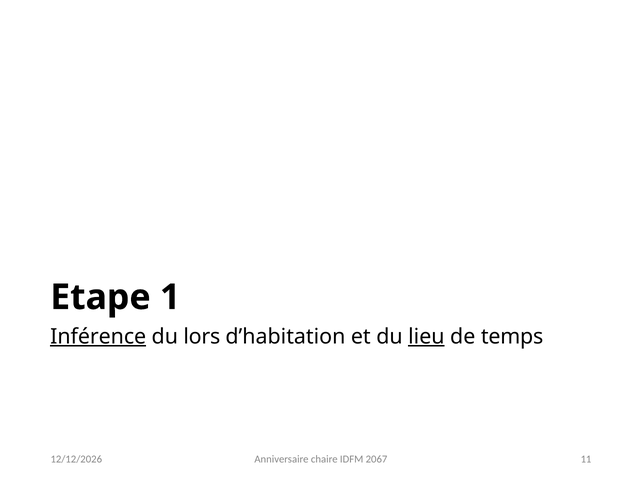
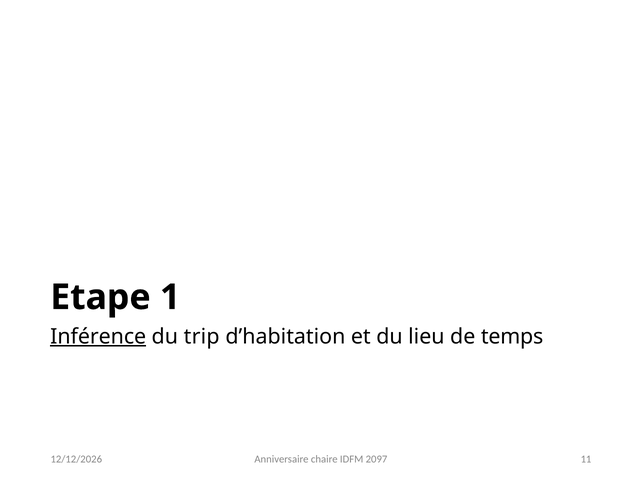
lors: lors -> trip
lieu underline: present -> none
2067: 2067 -> 2097
